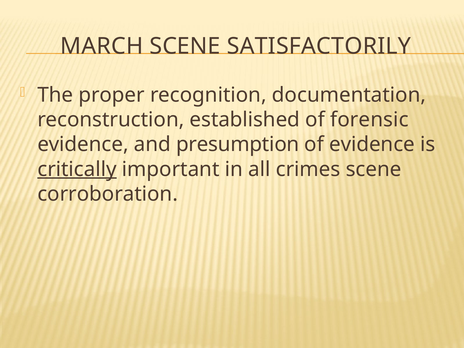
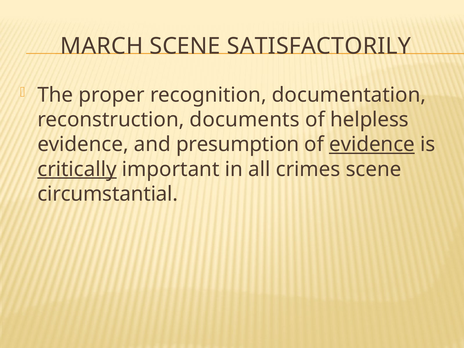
established: established -> documents
forensic: forensic -> helpless
evidence at (372, 144) underline: none -> present
corroboration: corroboration -> circumstantial
